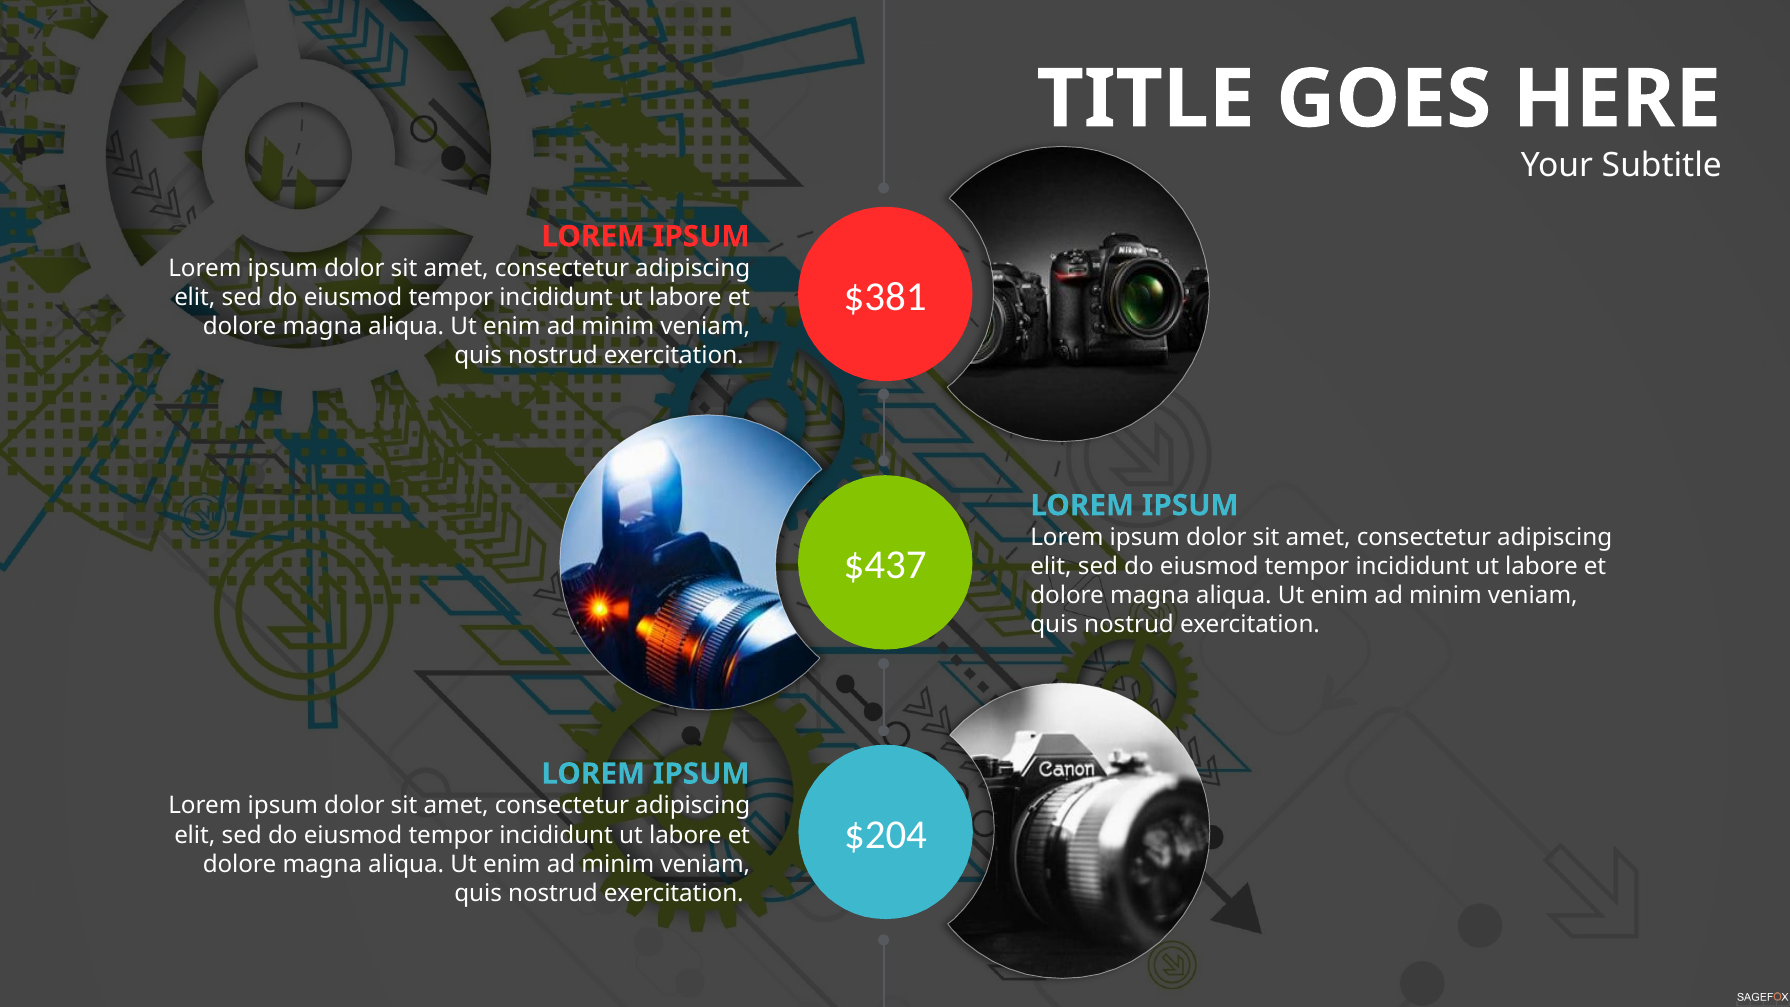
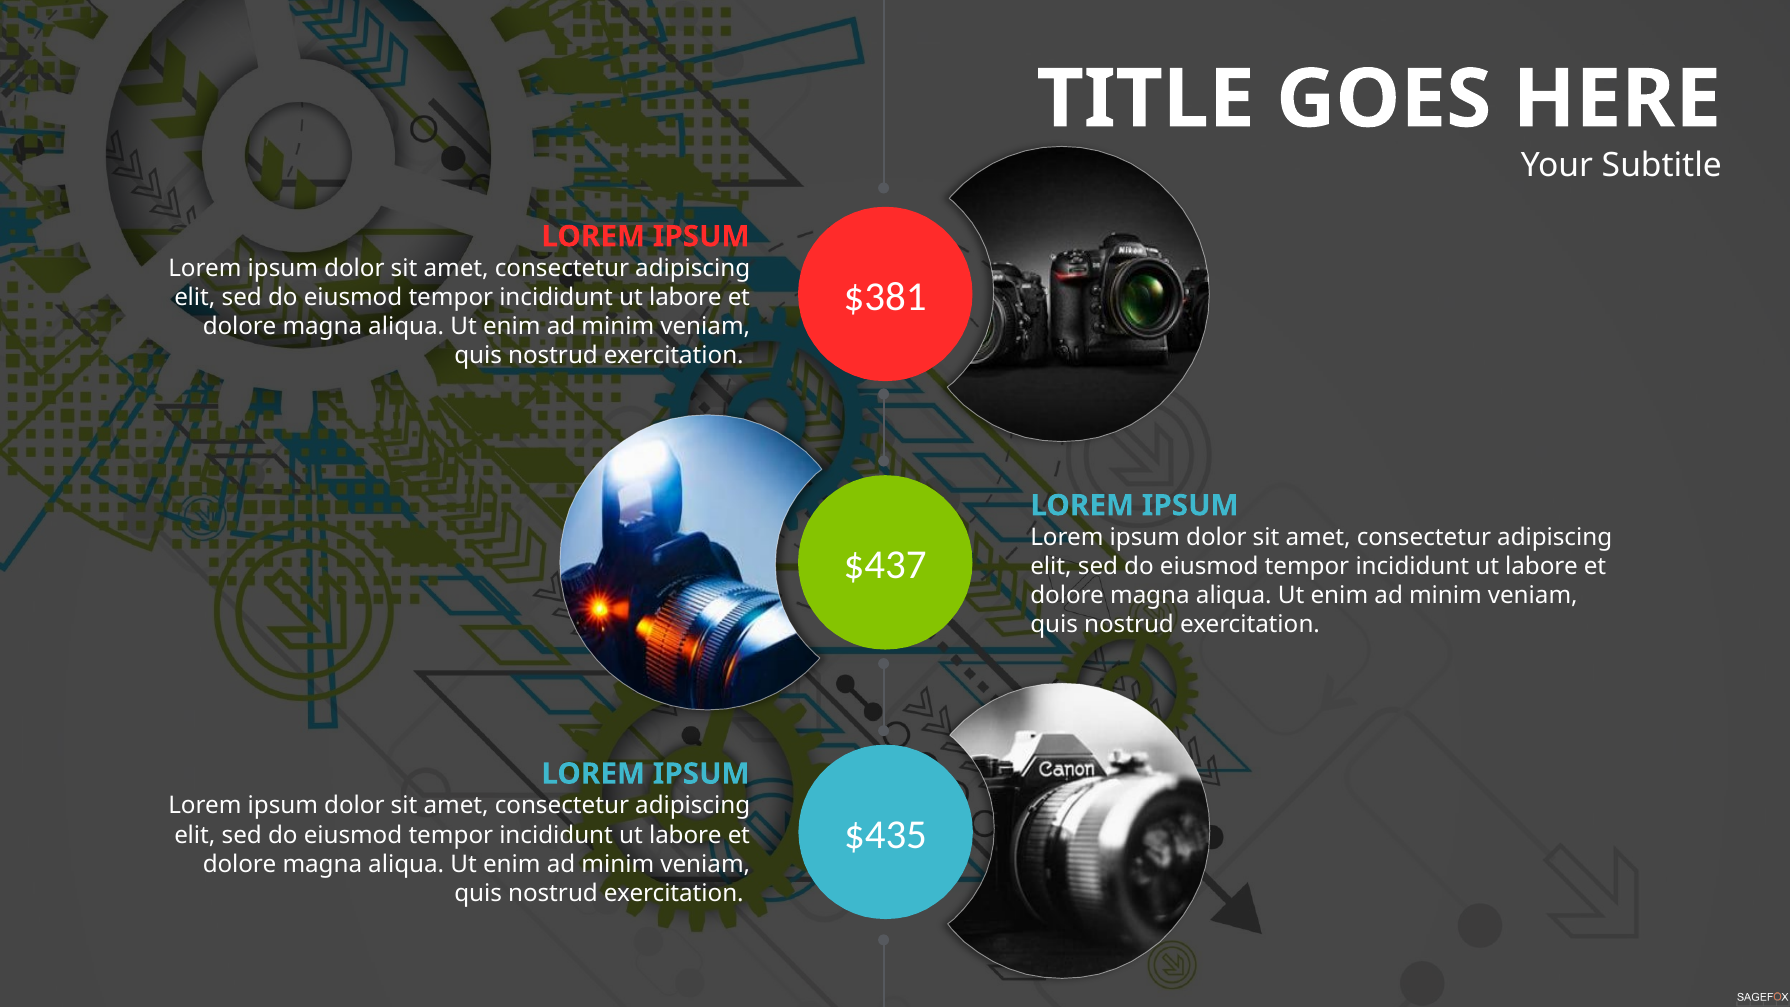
$204: $204 -> $435
